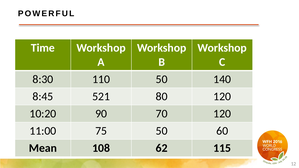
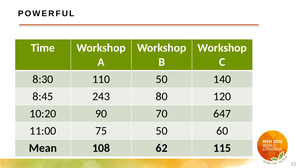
521: 521 -> 243
70 120: 120 -> 647
